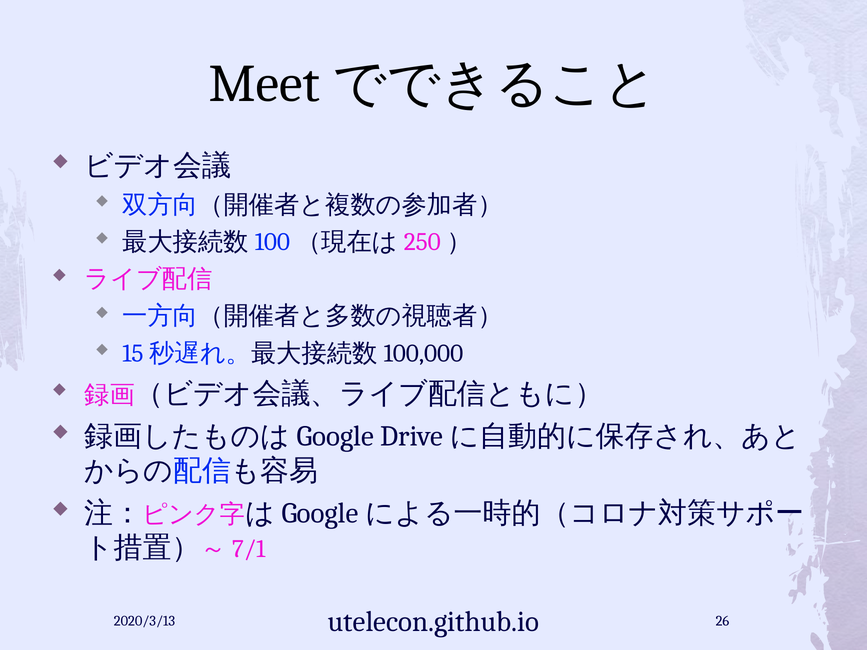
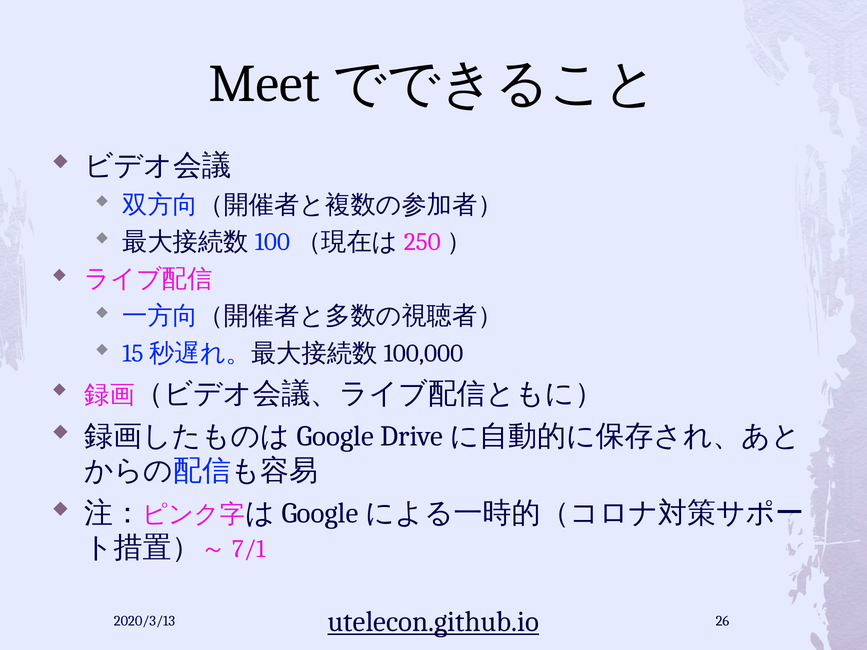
utelecon.github.io underline: none -> present
